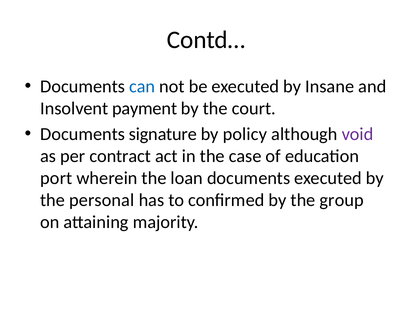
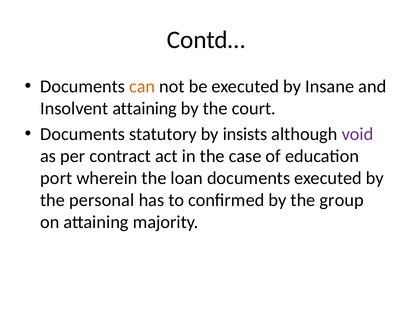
can colour: blue -> orange
Insolvent payment: payment -> attaining
signature: signature -> statutory
policy: policy -> insists
